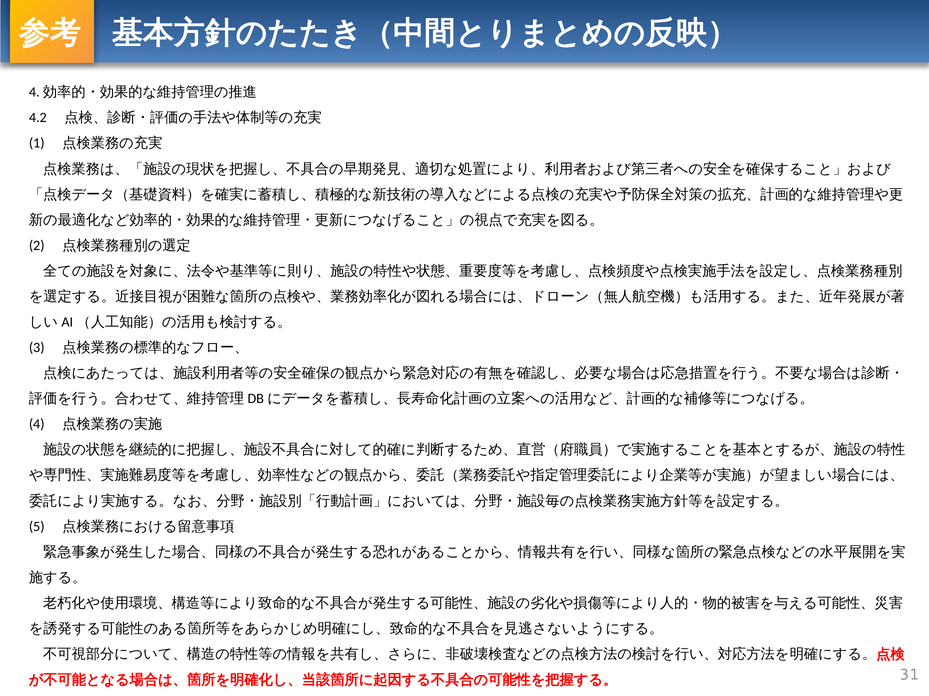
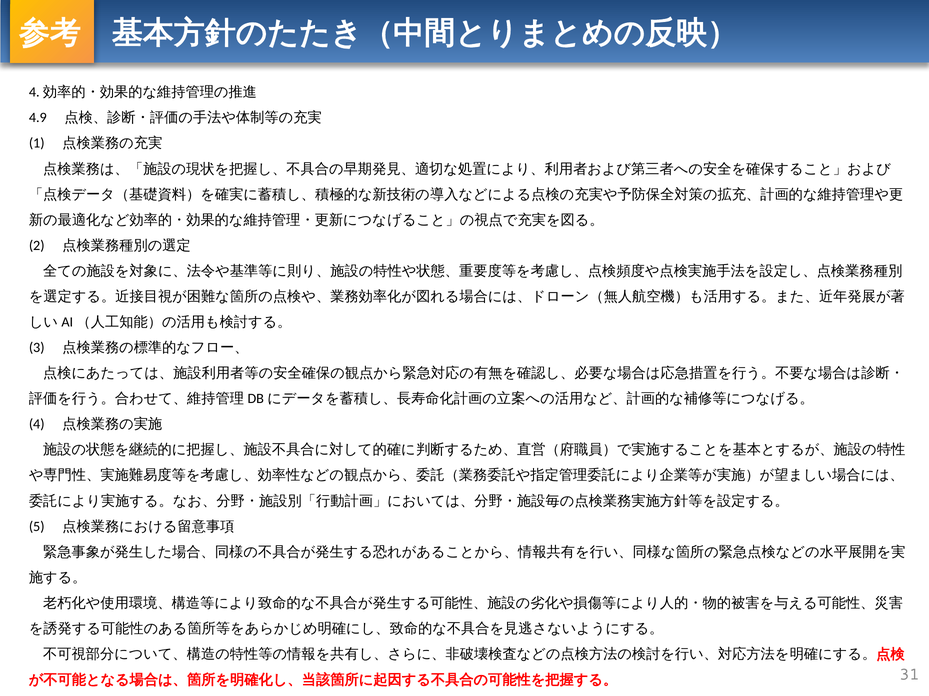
4.2: 4.2 -> 4.9
